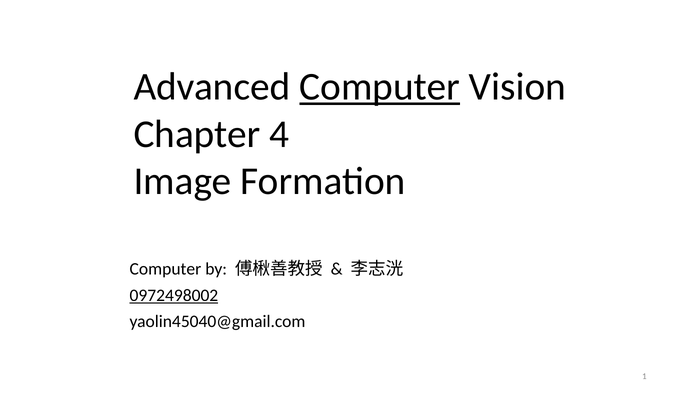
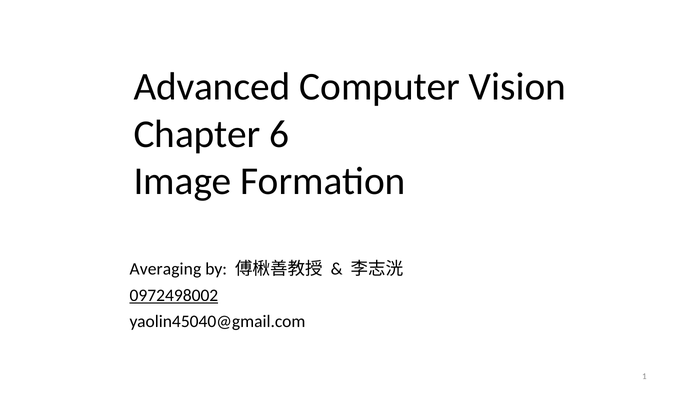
Computer at (380, 87) underline: present -> none
4: 4 -> 6
Computer at (165, 269): Computer -> Averaging
